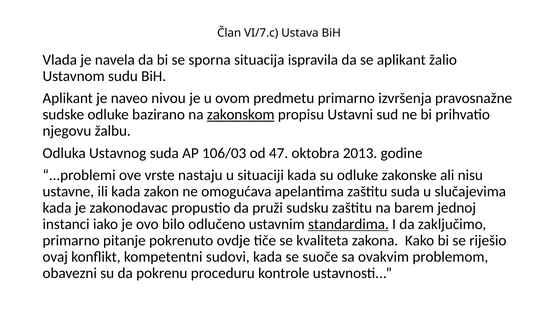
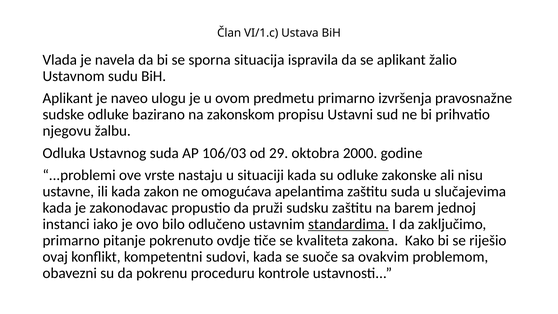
VI/7.c: VI/7.c -> VI/1.c
nivou: nivou -> ulogu
zakonskom underline: present -> none
47: 47 -> 29
2013: 2013 -> 2000
